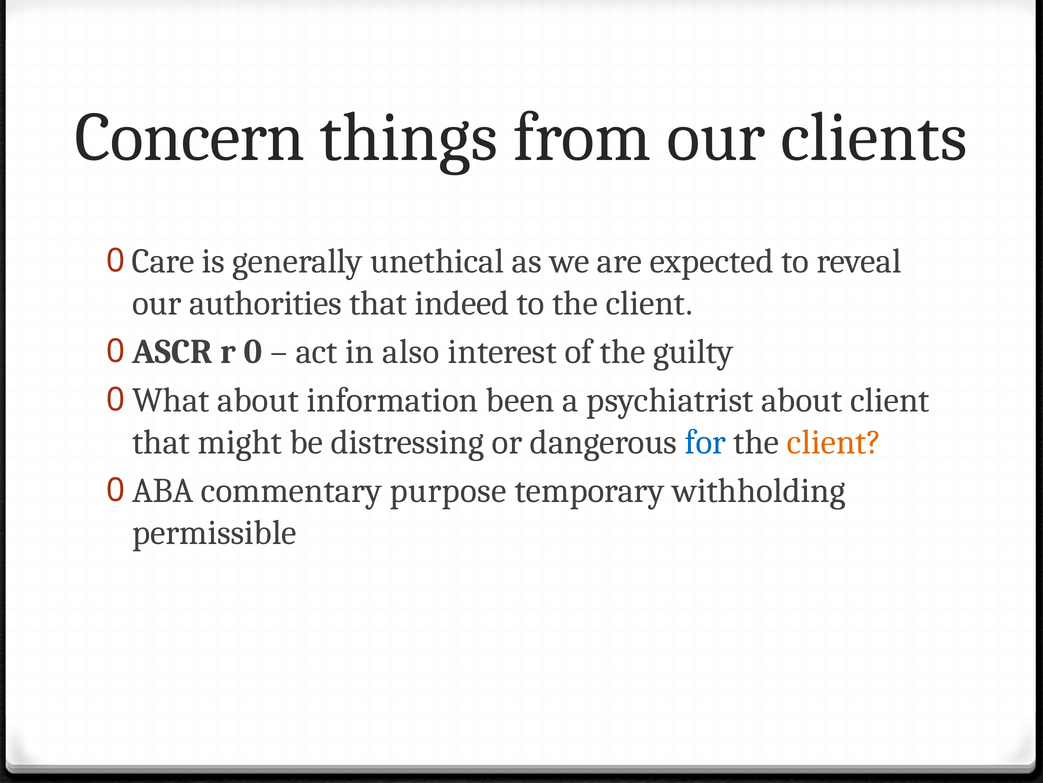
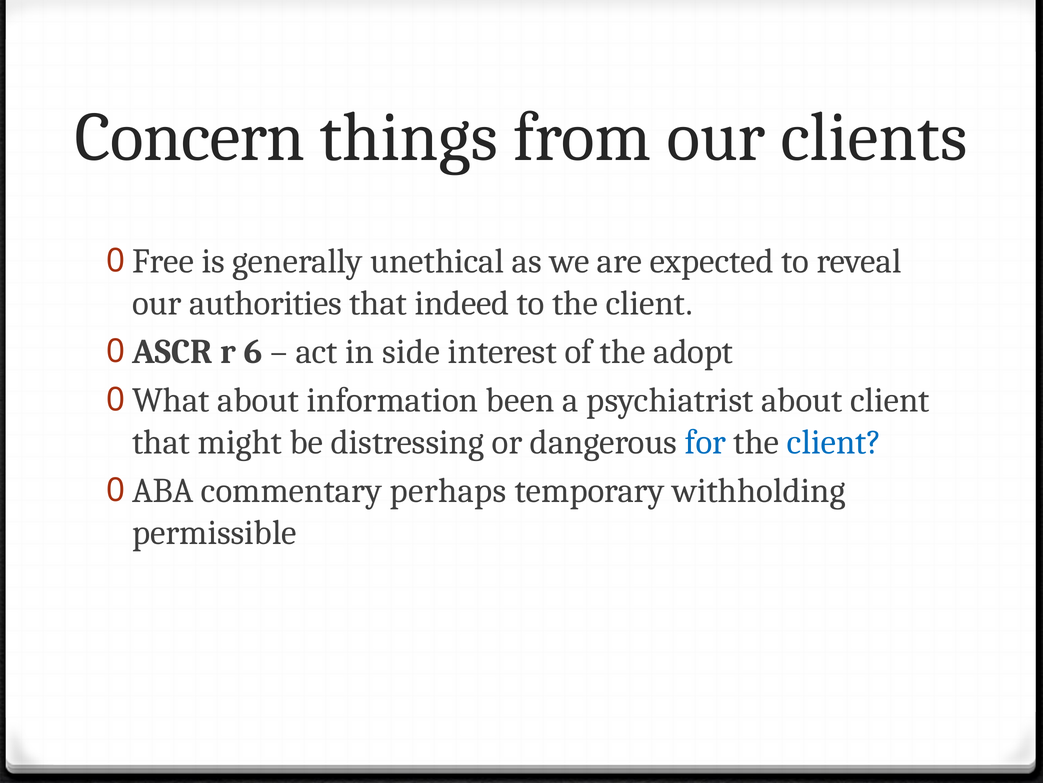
Care: Care -> Free
r 0: 0 -> 6
also: also -> side
guilty: guilty -> adopt
client at (834, 442) colour: orange -> blue
purpose: purpose -> perhaps
